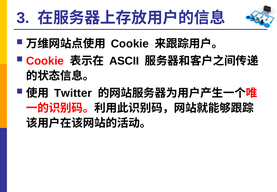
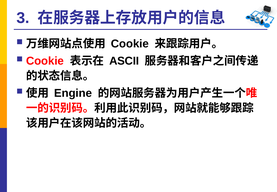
Twitter: Twitter -> Engine
